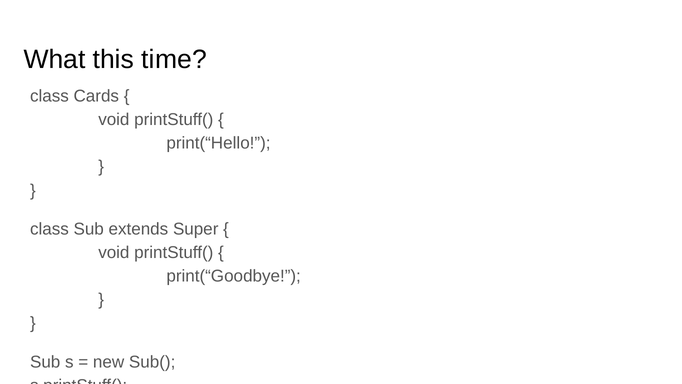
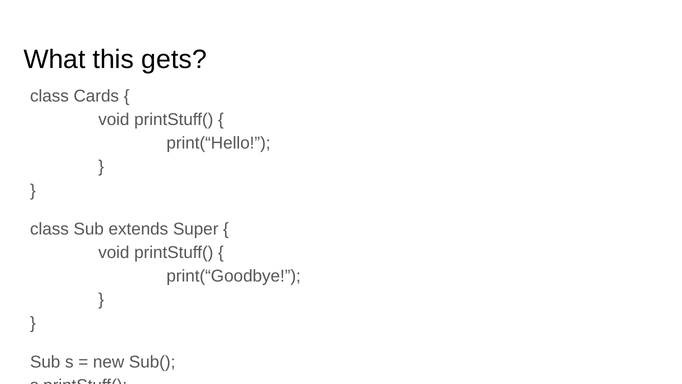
time: time -> gets
